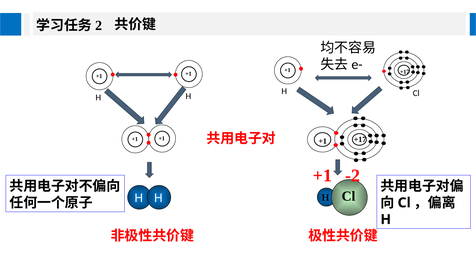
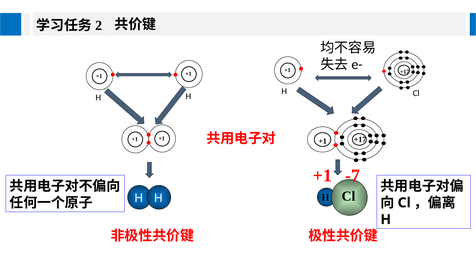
-2: -2 -> -7
